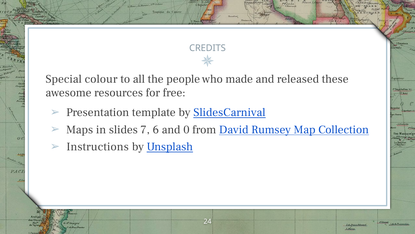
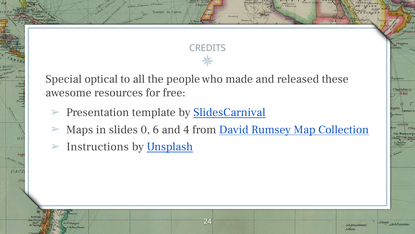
colour: colour -> optical
7: 7 -> 0
0: 0 -> 4
